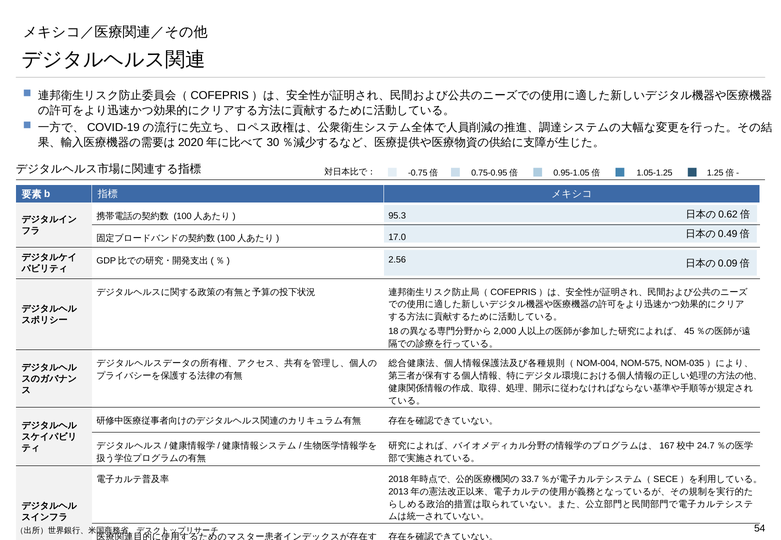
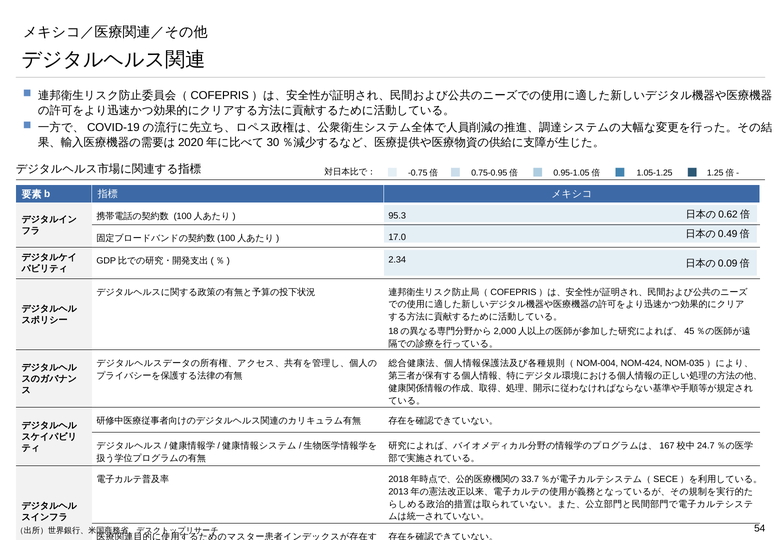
2.56: 2.56 -> 2.34
NOM-575: NOM-575 -> NOM-424
